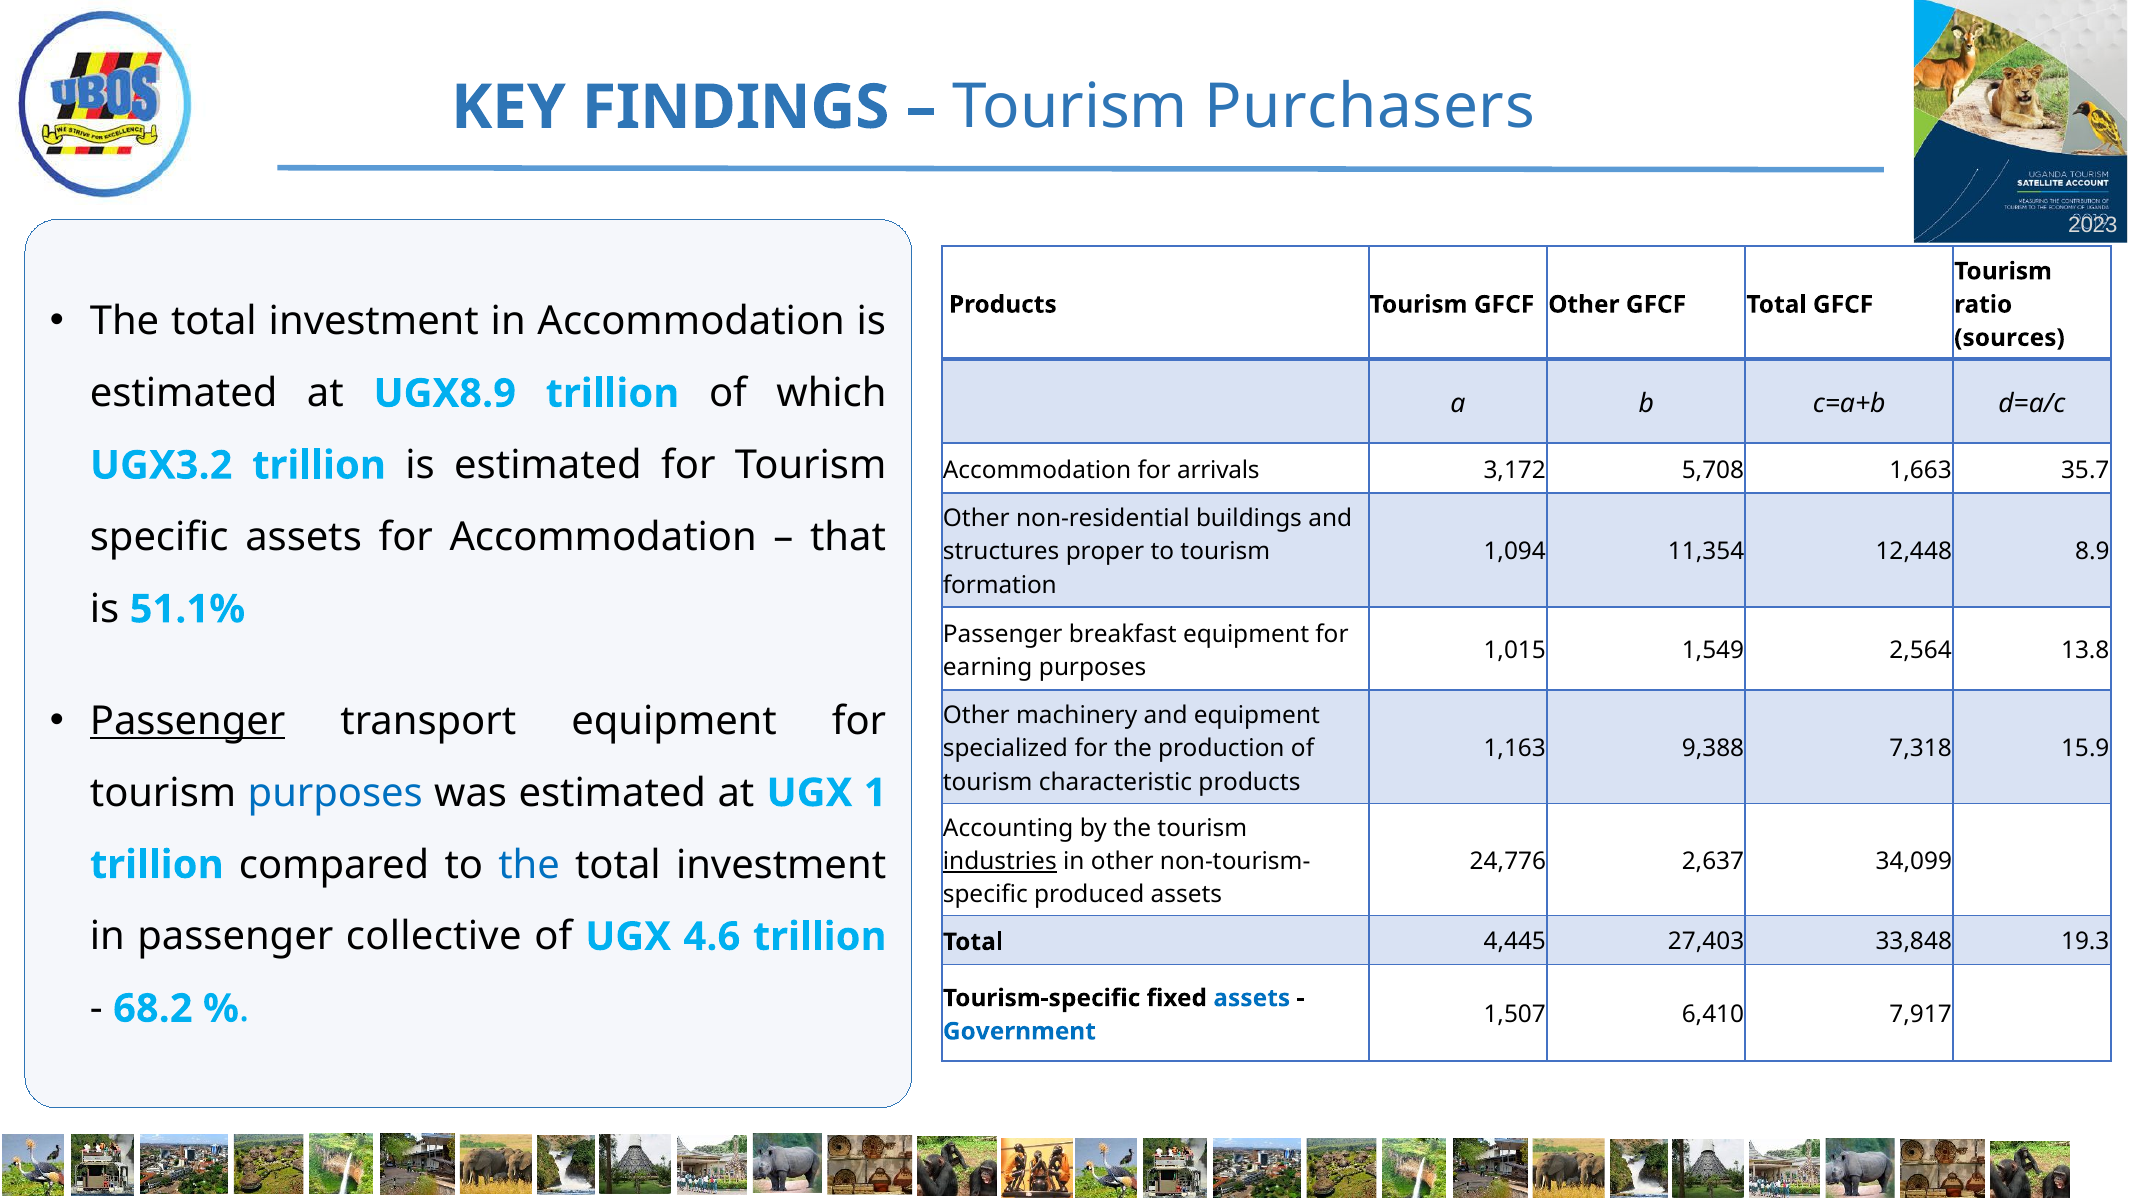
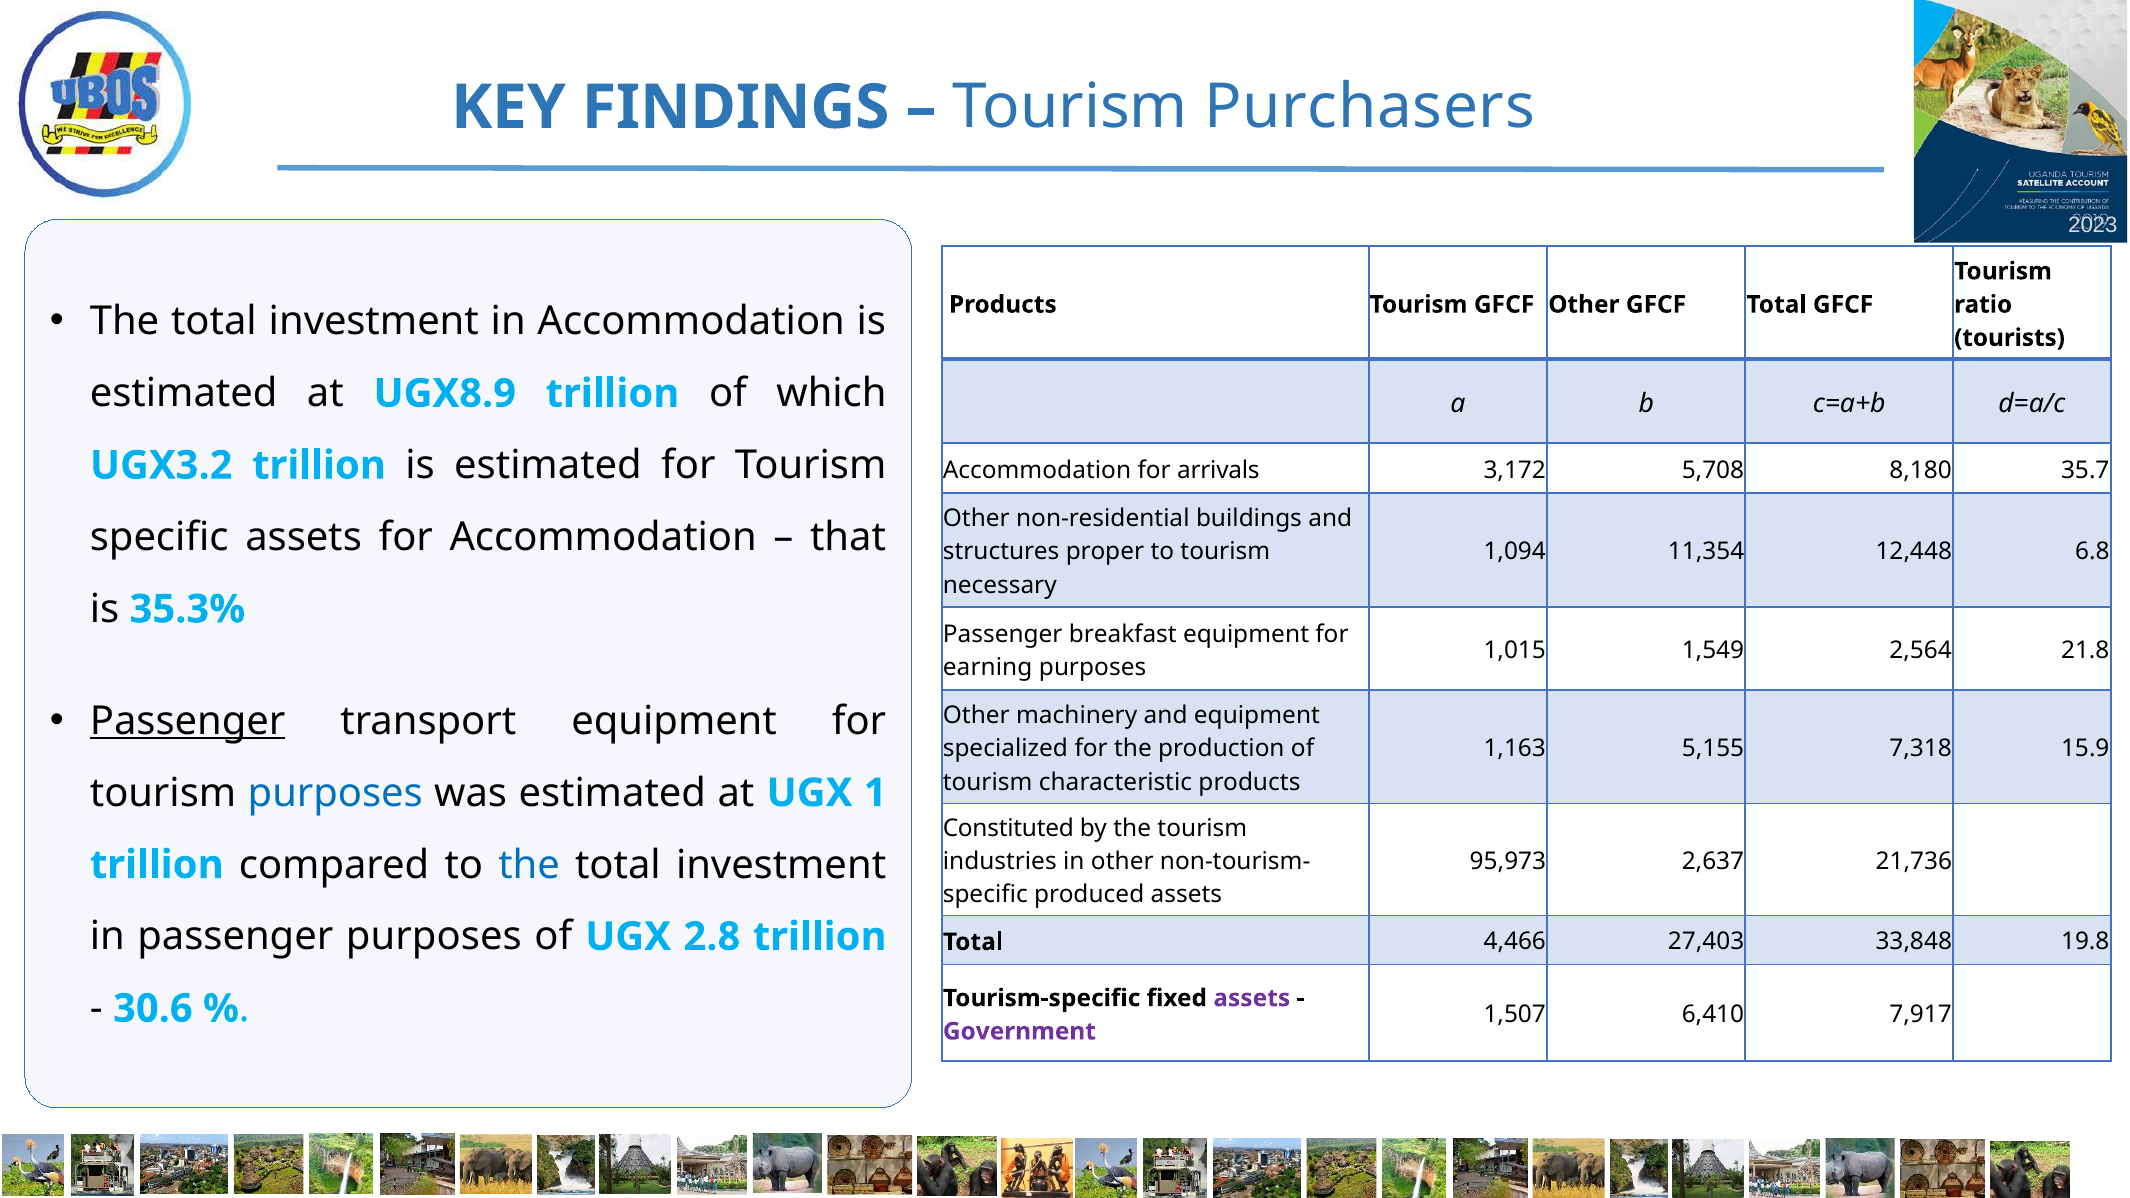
sources: sources -> tourists
1,663: 1,663 -> 8,180
8.9: 8.9 -> 6.8
formation: formation -> necessary
51.1%: 51.1% -> 35.3%
13.8: 13.8 -> 21.8
9,388: 9,388 -> 5,155
Accounting: Accounting -> Constituted
industries underline: present -> none
24,776: 24,776 -> 95,973
34,099: 34,099 -> 21,736
passenger collective: collective -> purposes
4.6: 4.6 -> 2.8
4,445: 4,445 -> 4,466
19.3: 19.3 -> 19.8
assets at (1252, 998) colour: blue -> purple
68.2: 68.2 -> 30.6
Government colour: blue -> purple
